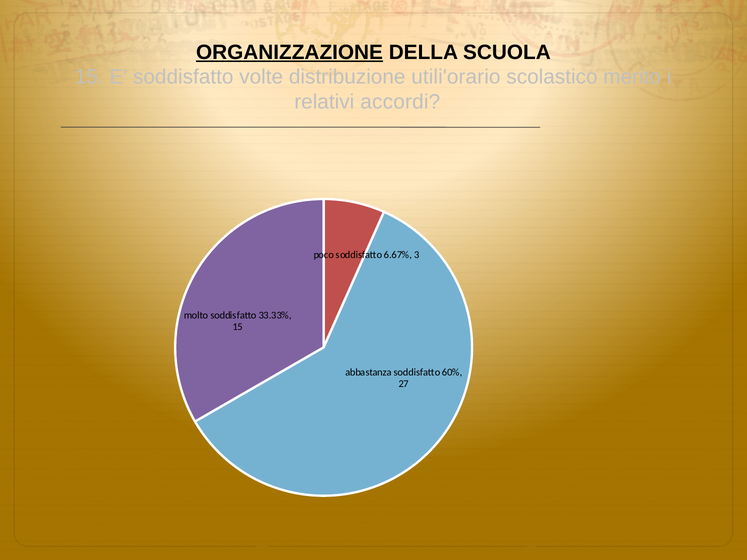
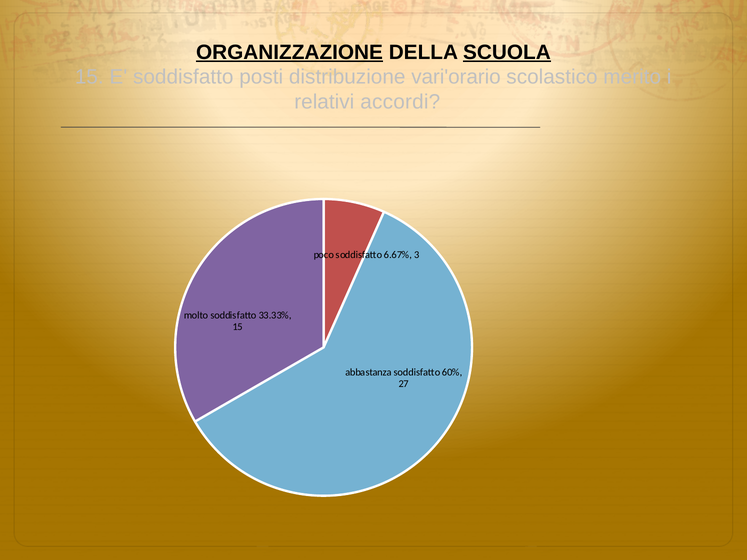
SCUOLA underline: none -> present
volte: volte -> posti
utili'orario: utili'orario -> vari'orario
